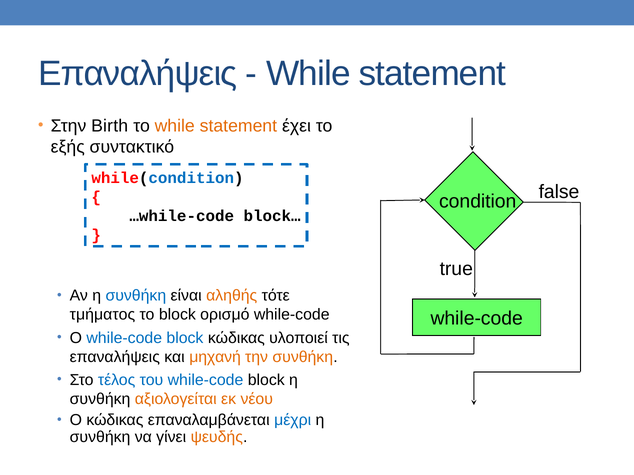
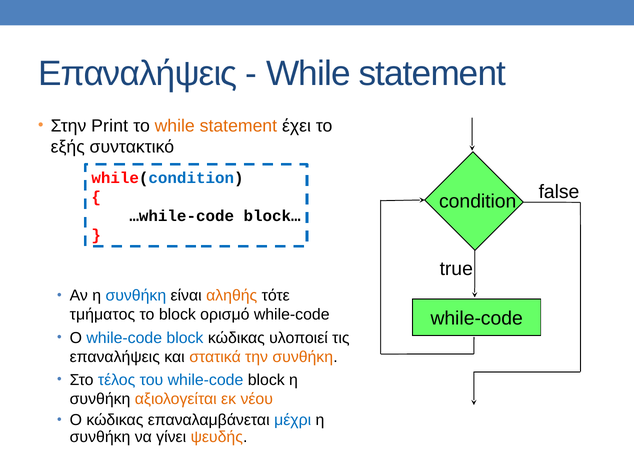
Birth: Birth -> Print
μηχανή: μηχανή -> στατικά
